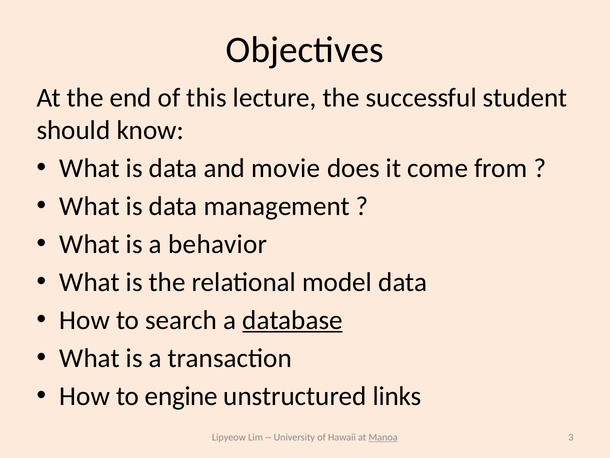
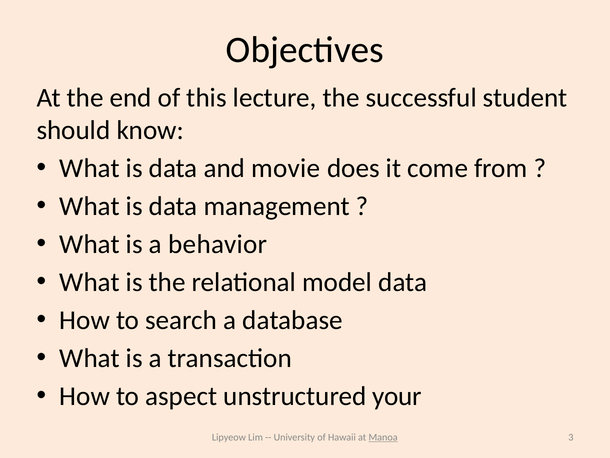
database underline: present -> none
engine: engine -> aspect
links: links -> your
